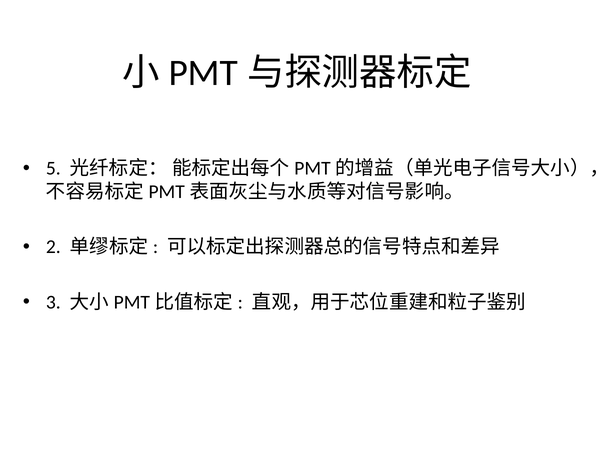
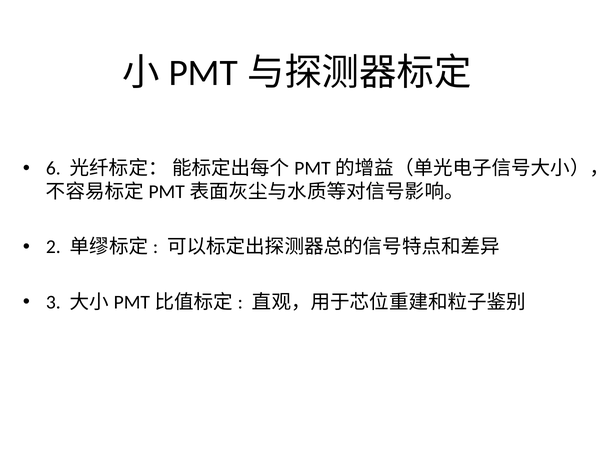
5: 5 -> 6
